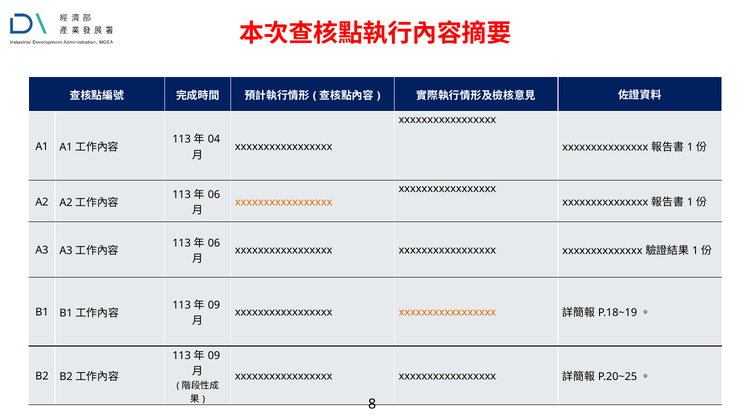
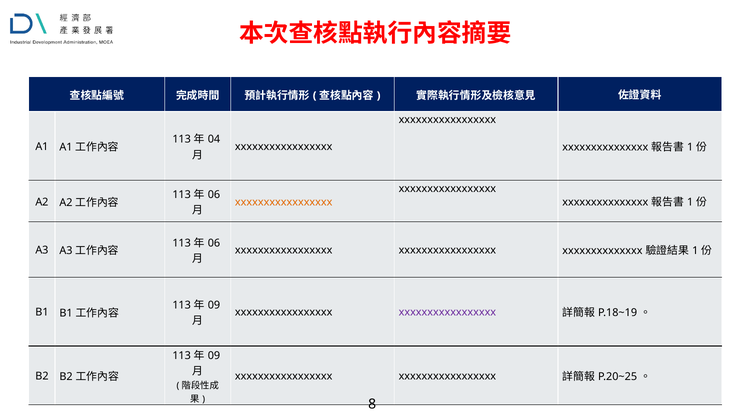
xxxxxxxxxxxxxxxxx at (447, 313) colour: orange -> purple
